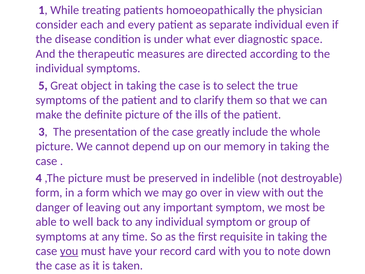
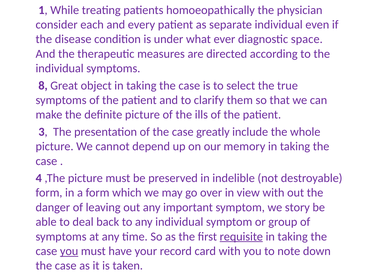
5: 5 -> 8
most: most -> story
well: well -> deal
requisite underline: none -> present
